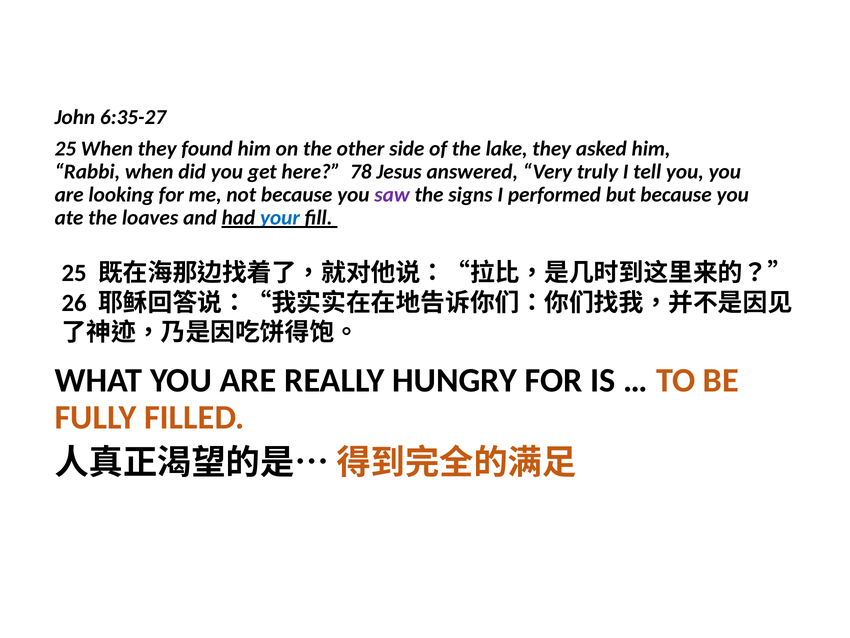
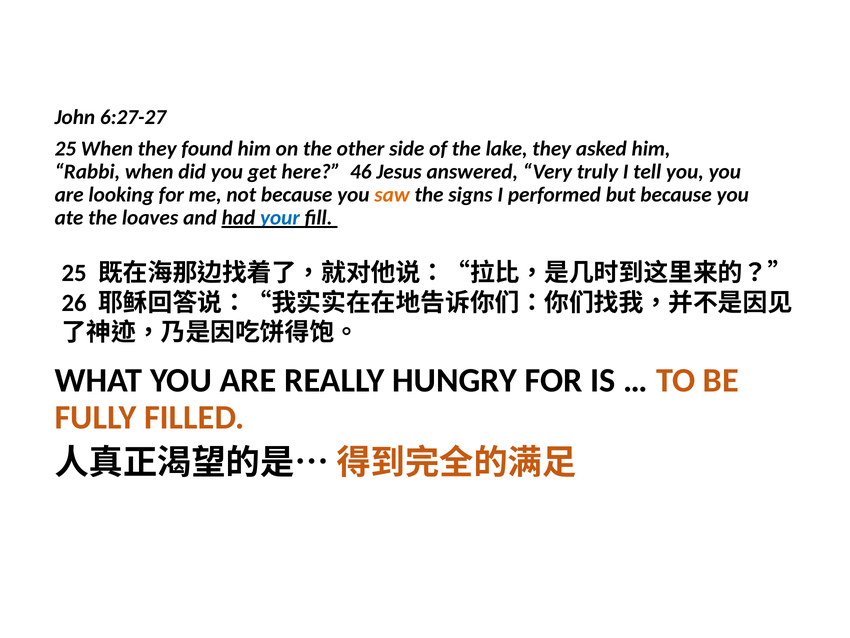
6:35-27: 6:35-27 -> 6:27-27
78: 78 -> 46
saw colour: purple -> orange
